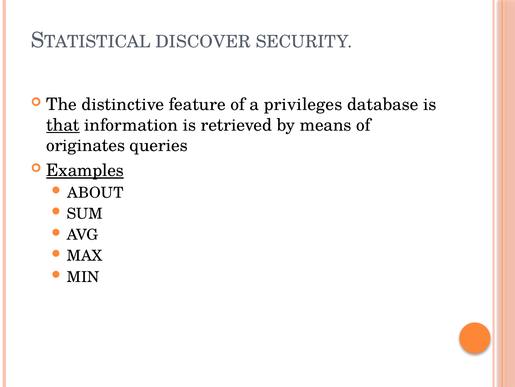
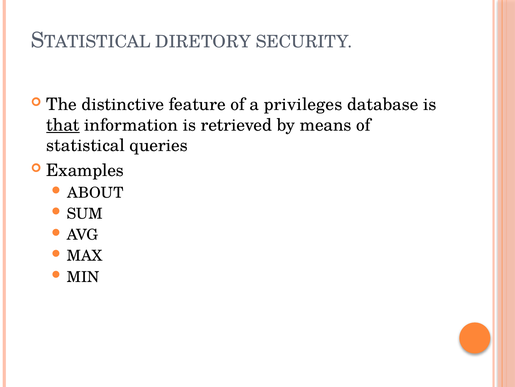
DISCOVER: DISCOVER -> DIRETORY
originates: originates -> statistical
Examples underline: present -> none
